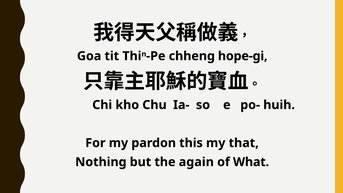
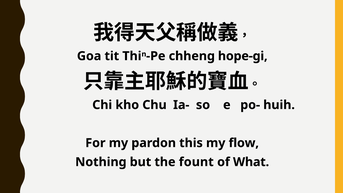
that: that -> flow
again: again -> fount
